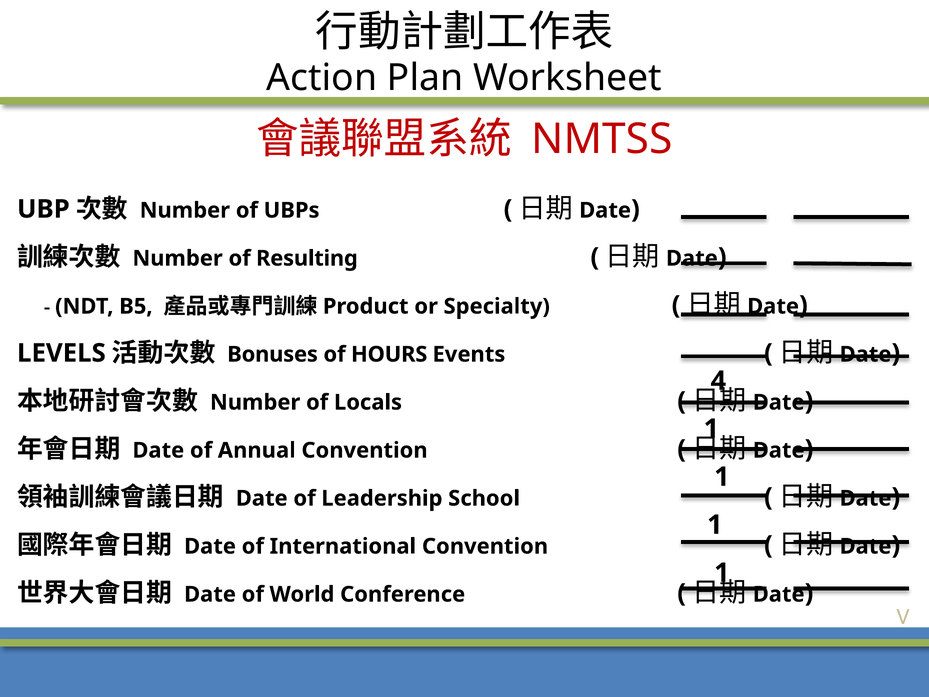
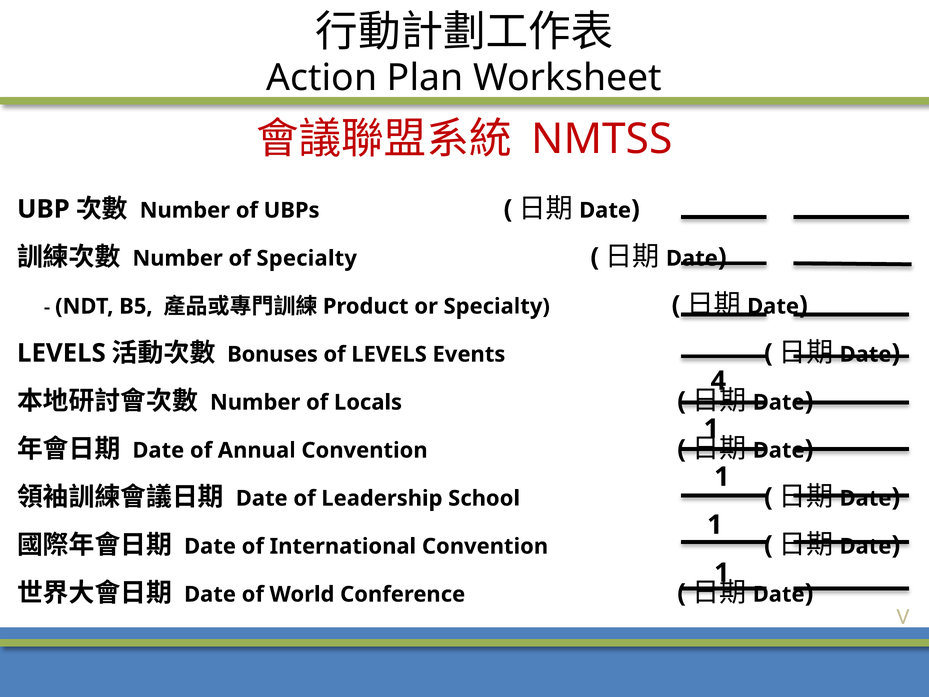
of Resulting: Resulting -> Specialty
of HOURS: HOURS -> LEVELS
